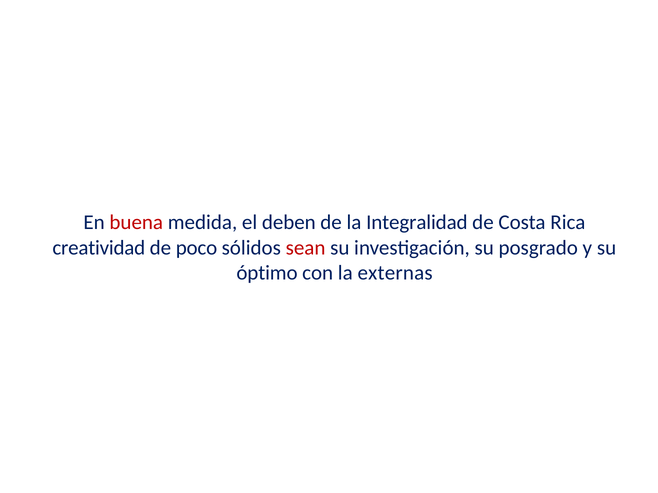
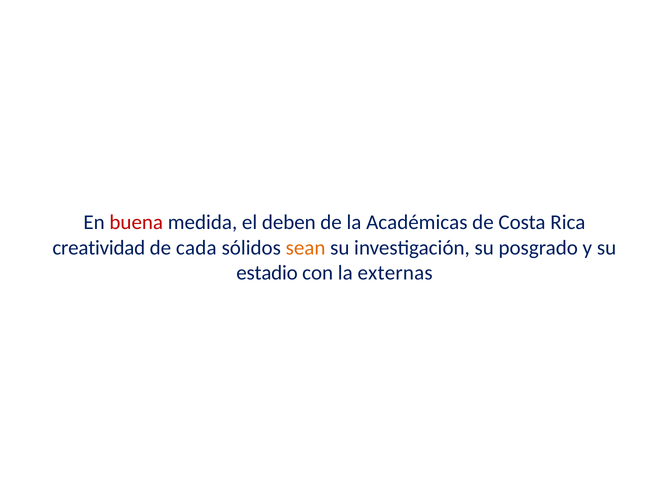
Integralidad: Integralidad -> Académicas
poco: poco -> cada
sean colour: red -> orange
óptimo: óptimo -> estadio
